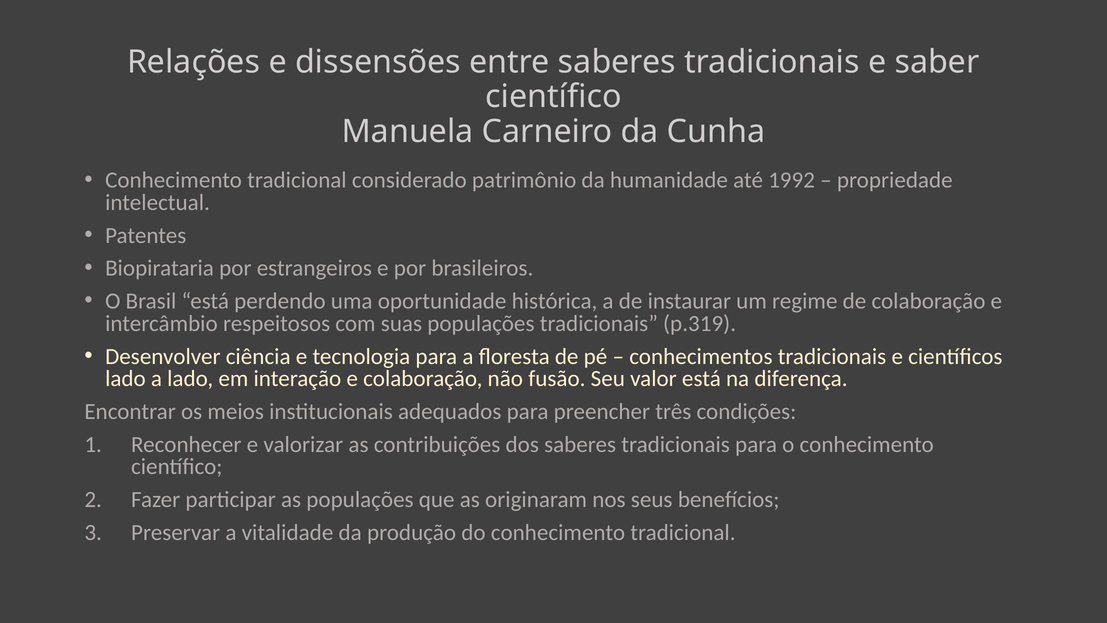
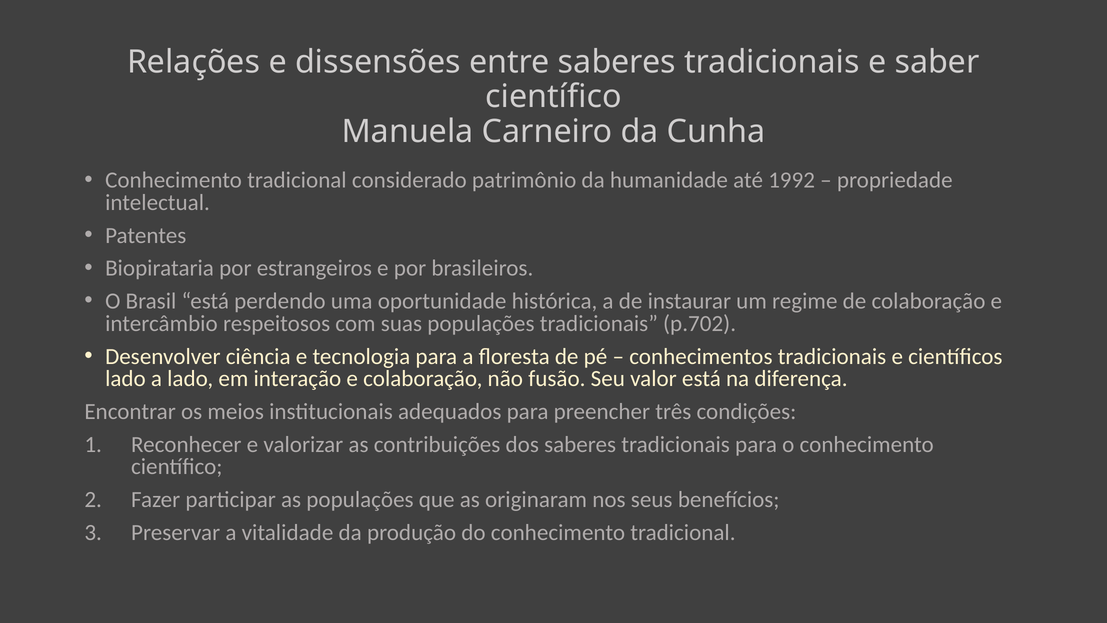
p.319: p.319 -> p.702
